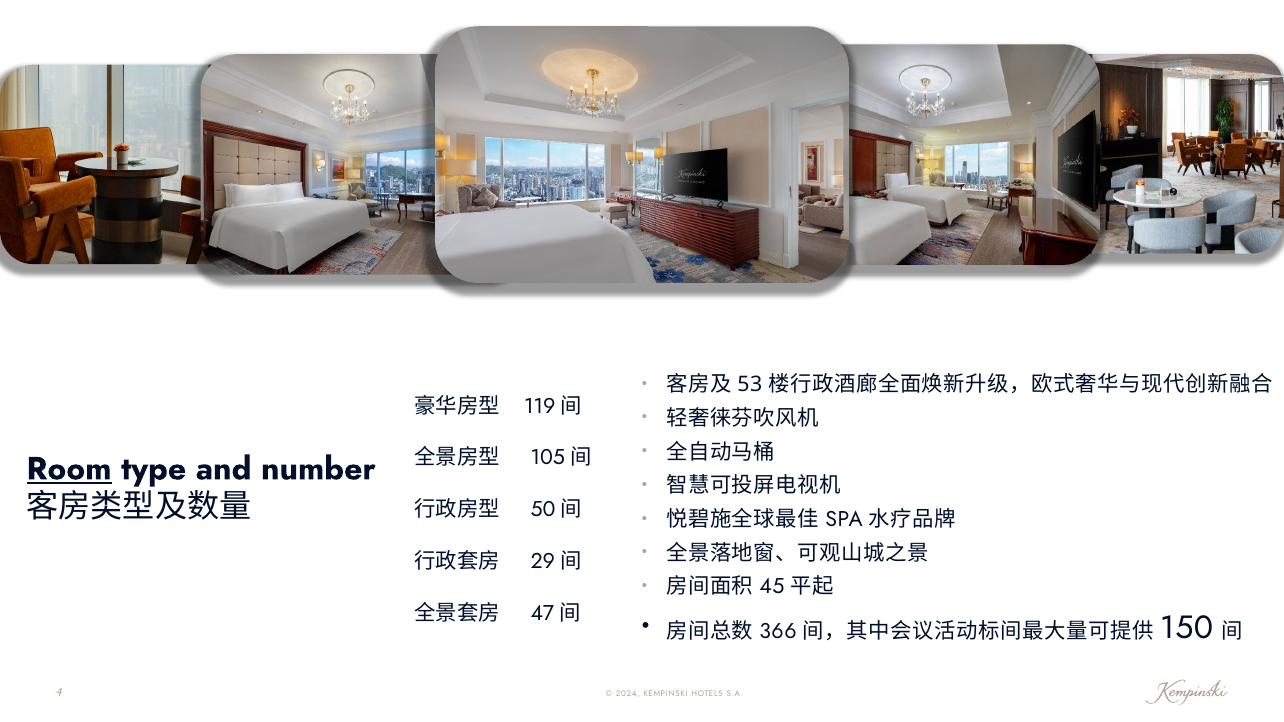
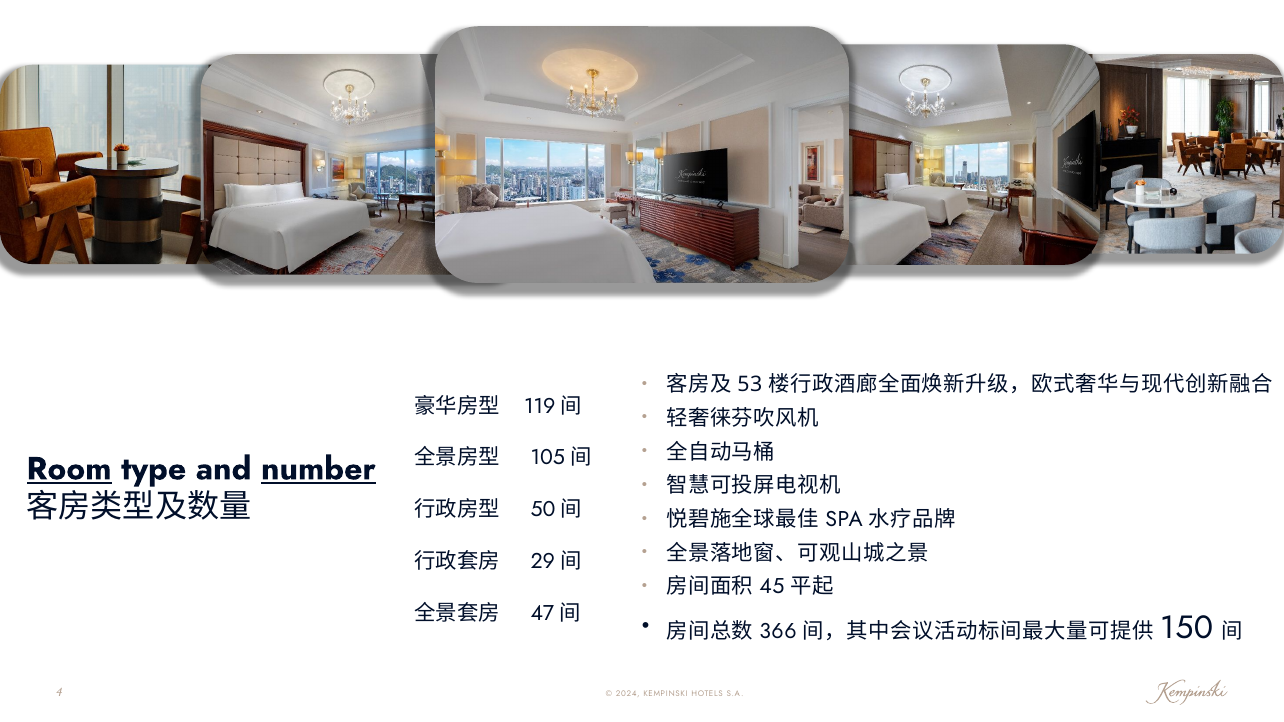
number underline: none -> present
